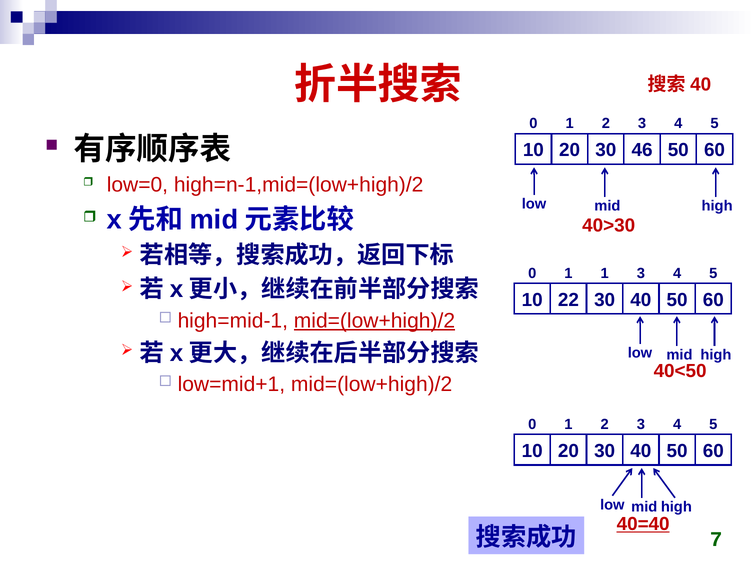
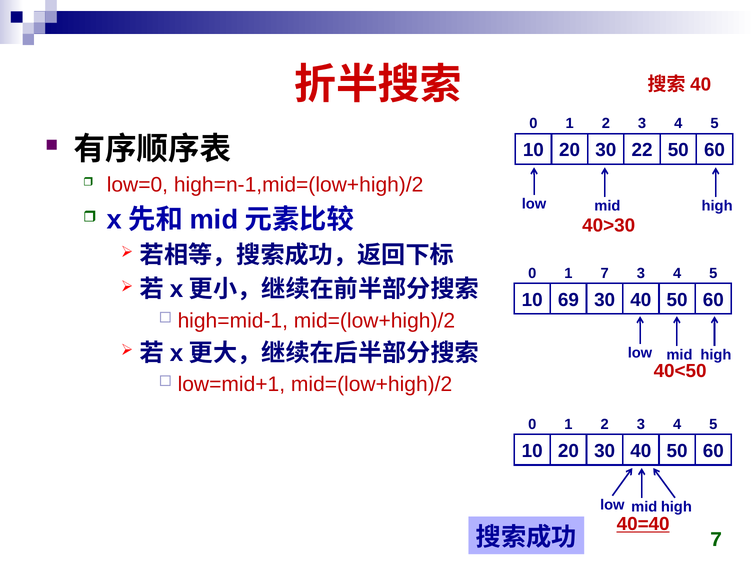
46: 46 -> 22
1 1: 1 -> 7
22: 22 -> 69
mid=(low+high)/2 at (374, 321) underline: present -> none
